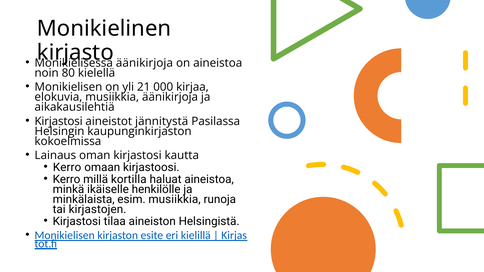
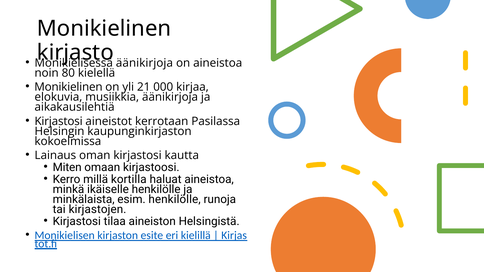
Monikielisen at (68, 87): Monikielisen -> Monikielinen
jännitystä: jännitystä -> kerrotaan
Kerro at (67, 167): Kerro -> Miten
esim musiikkia: musiikkia -> henkilölle
